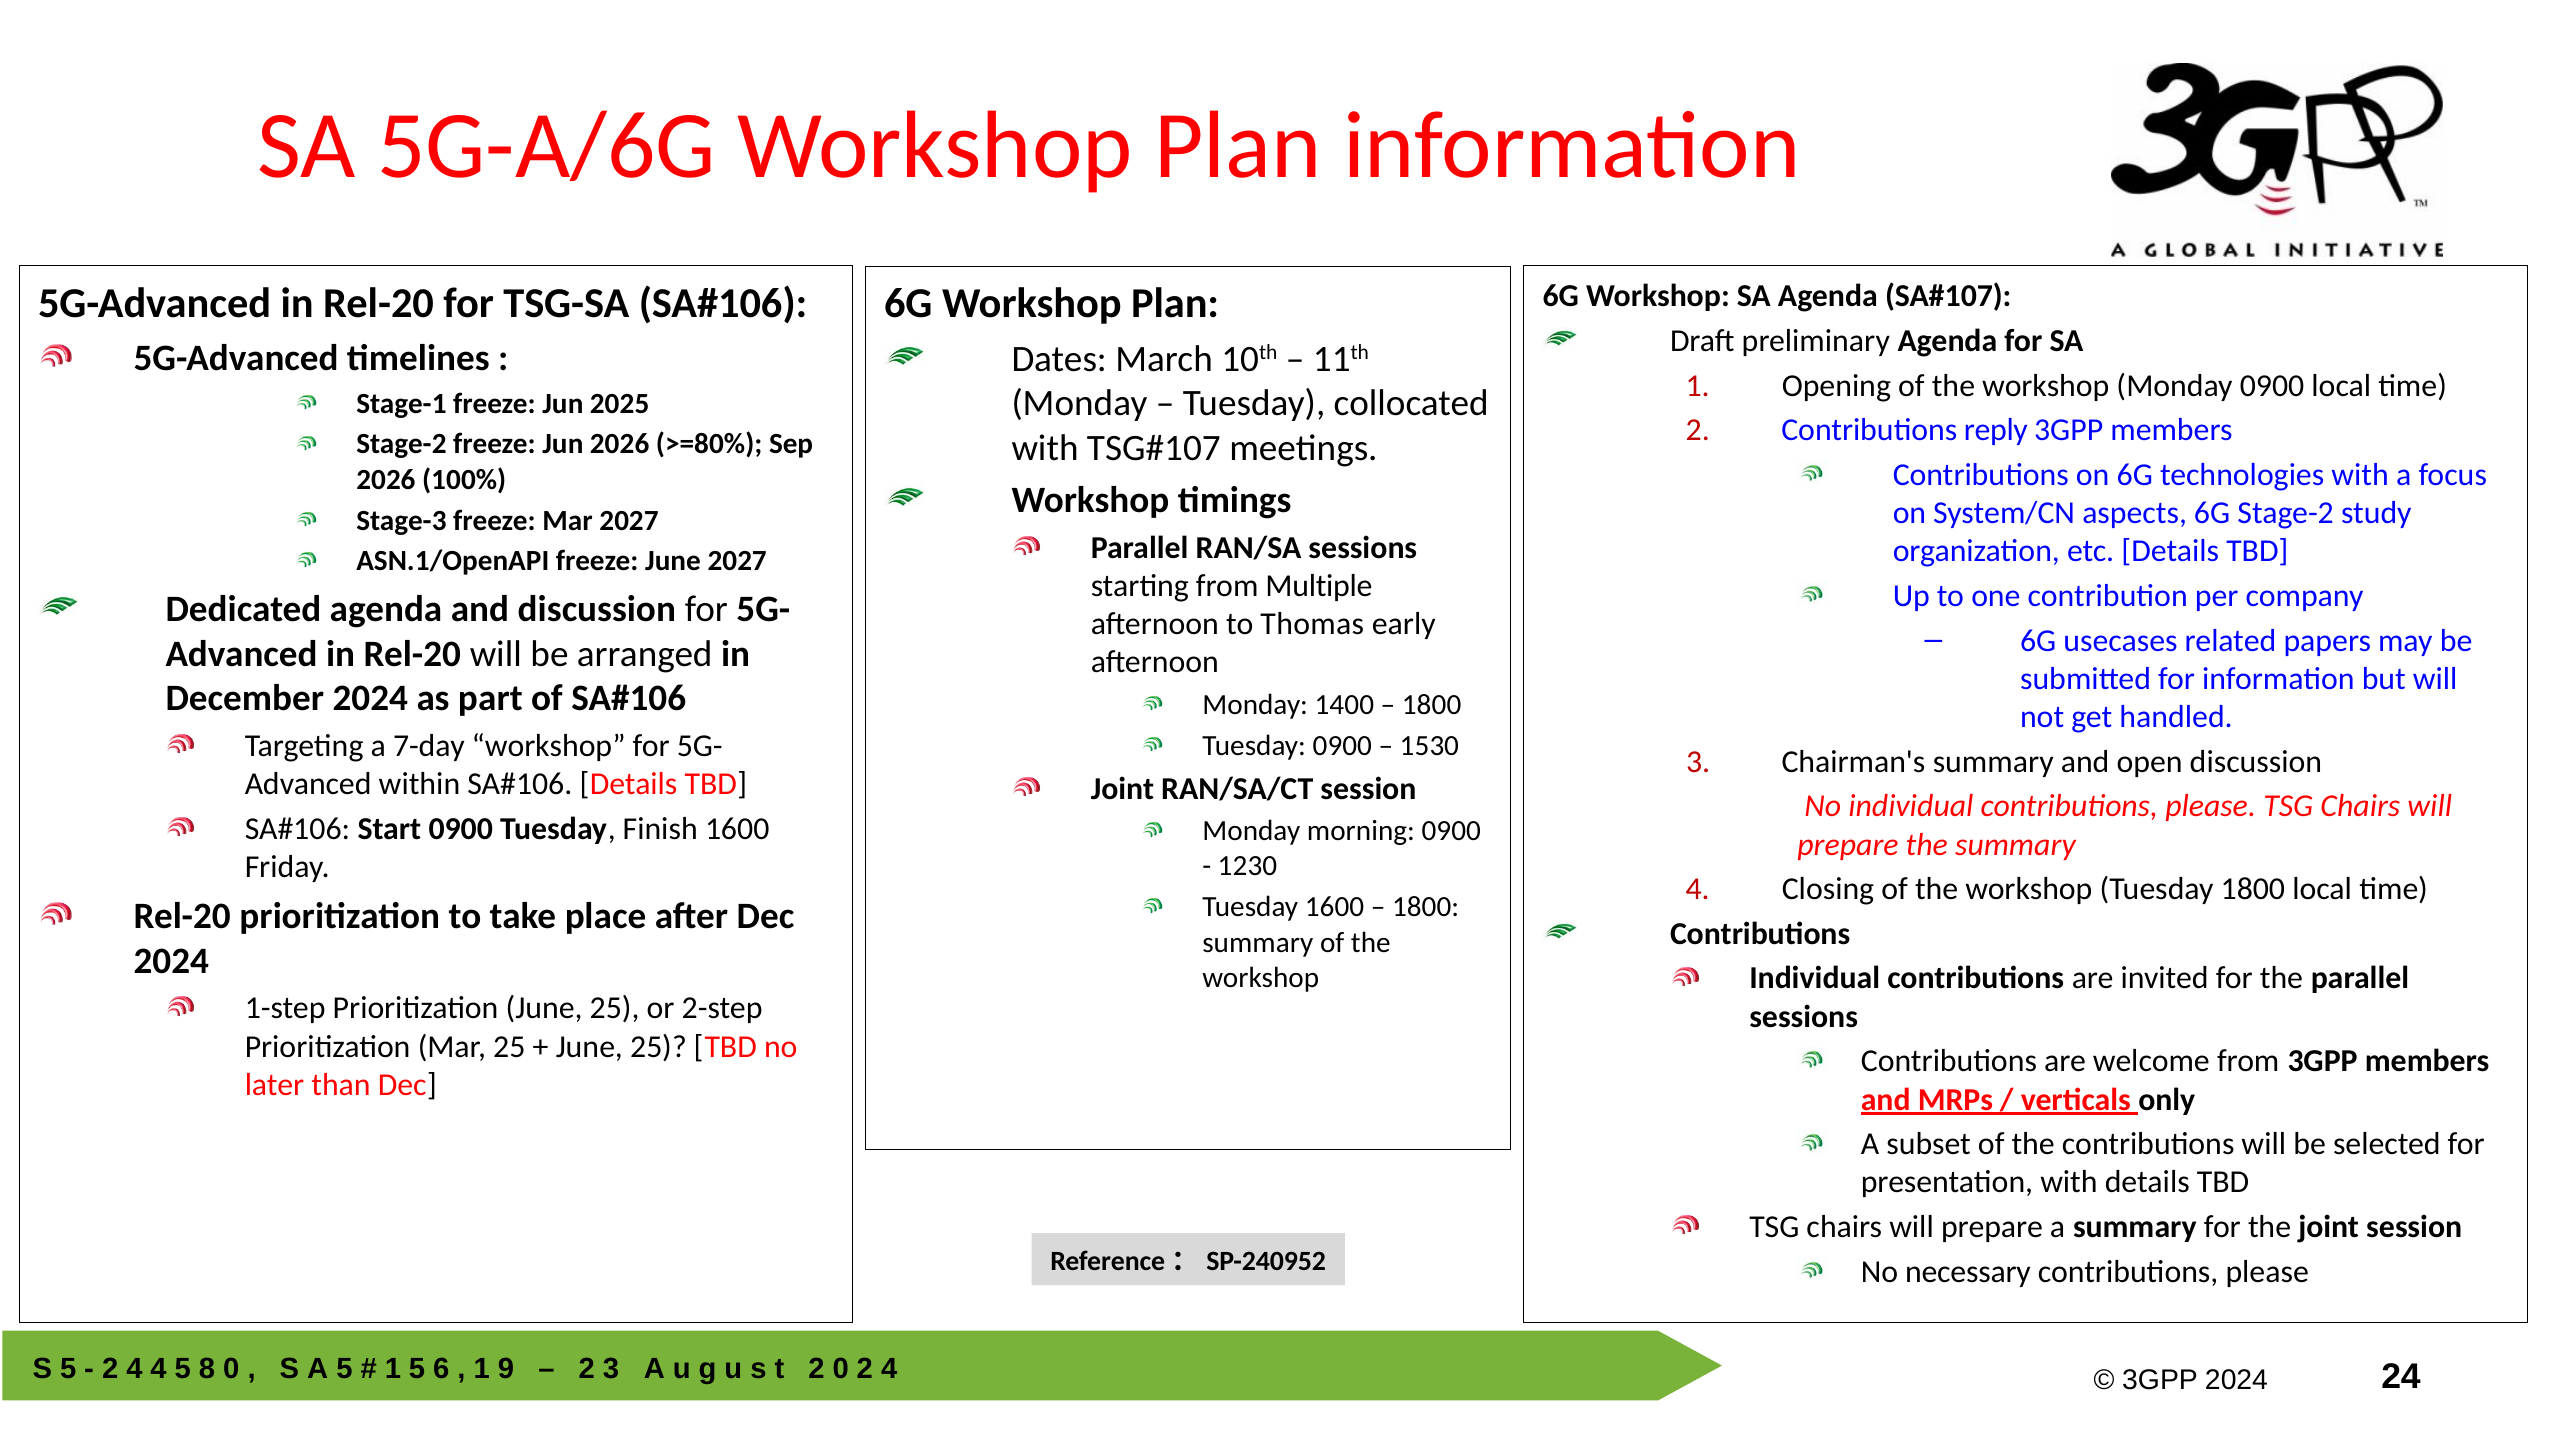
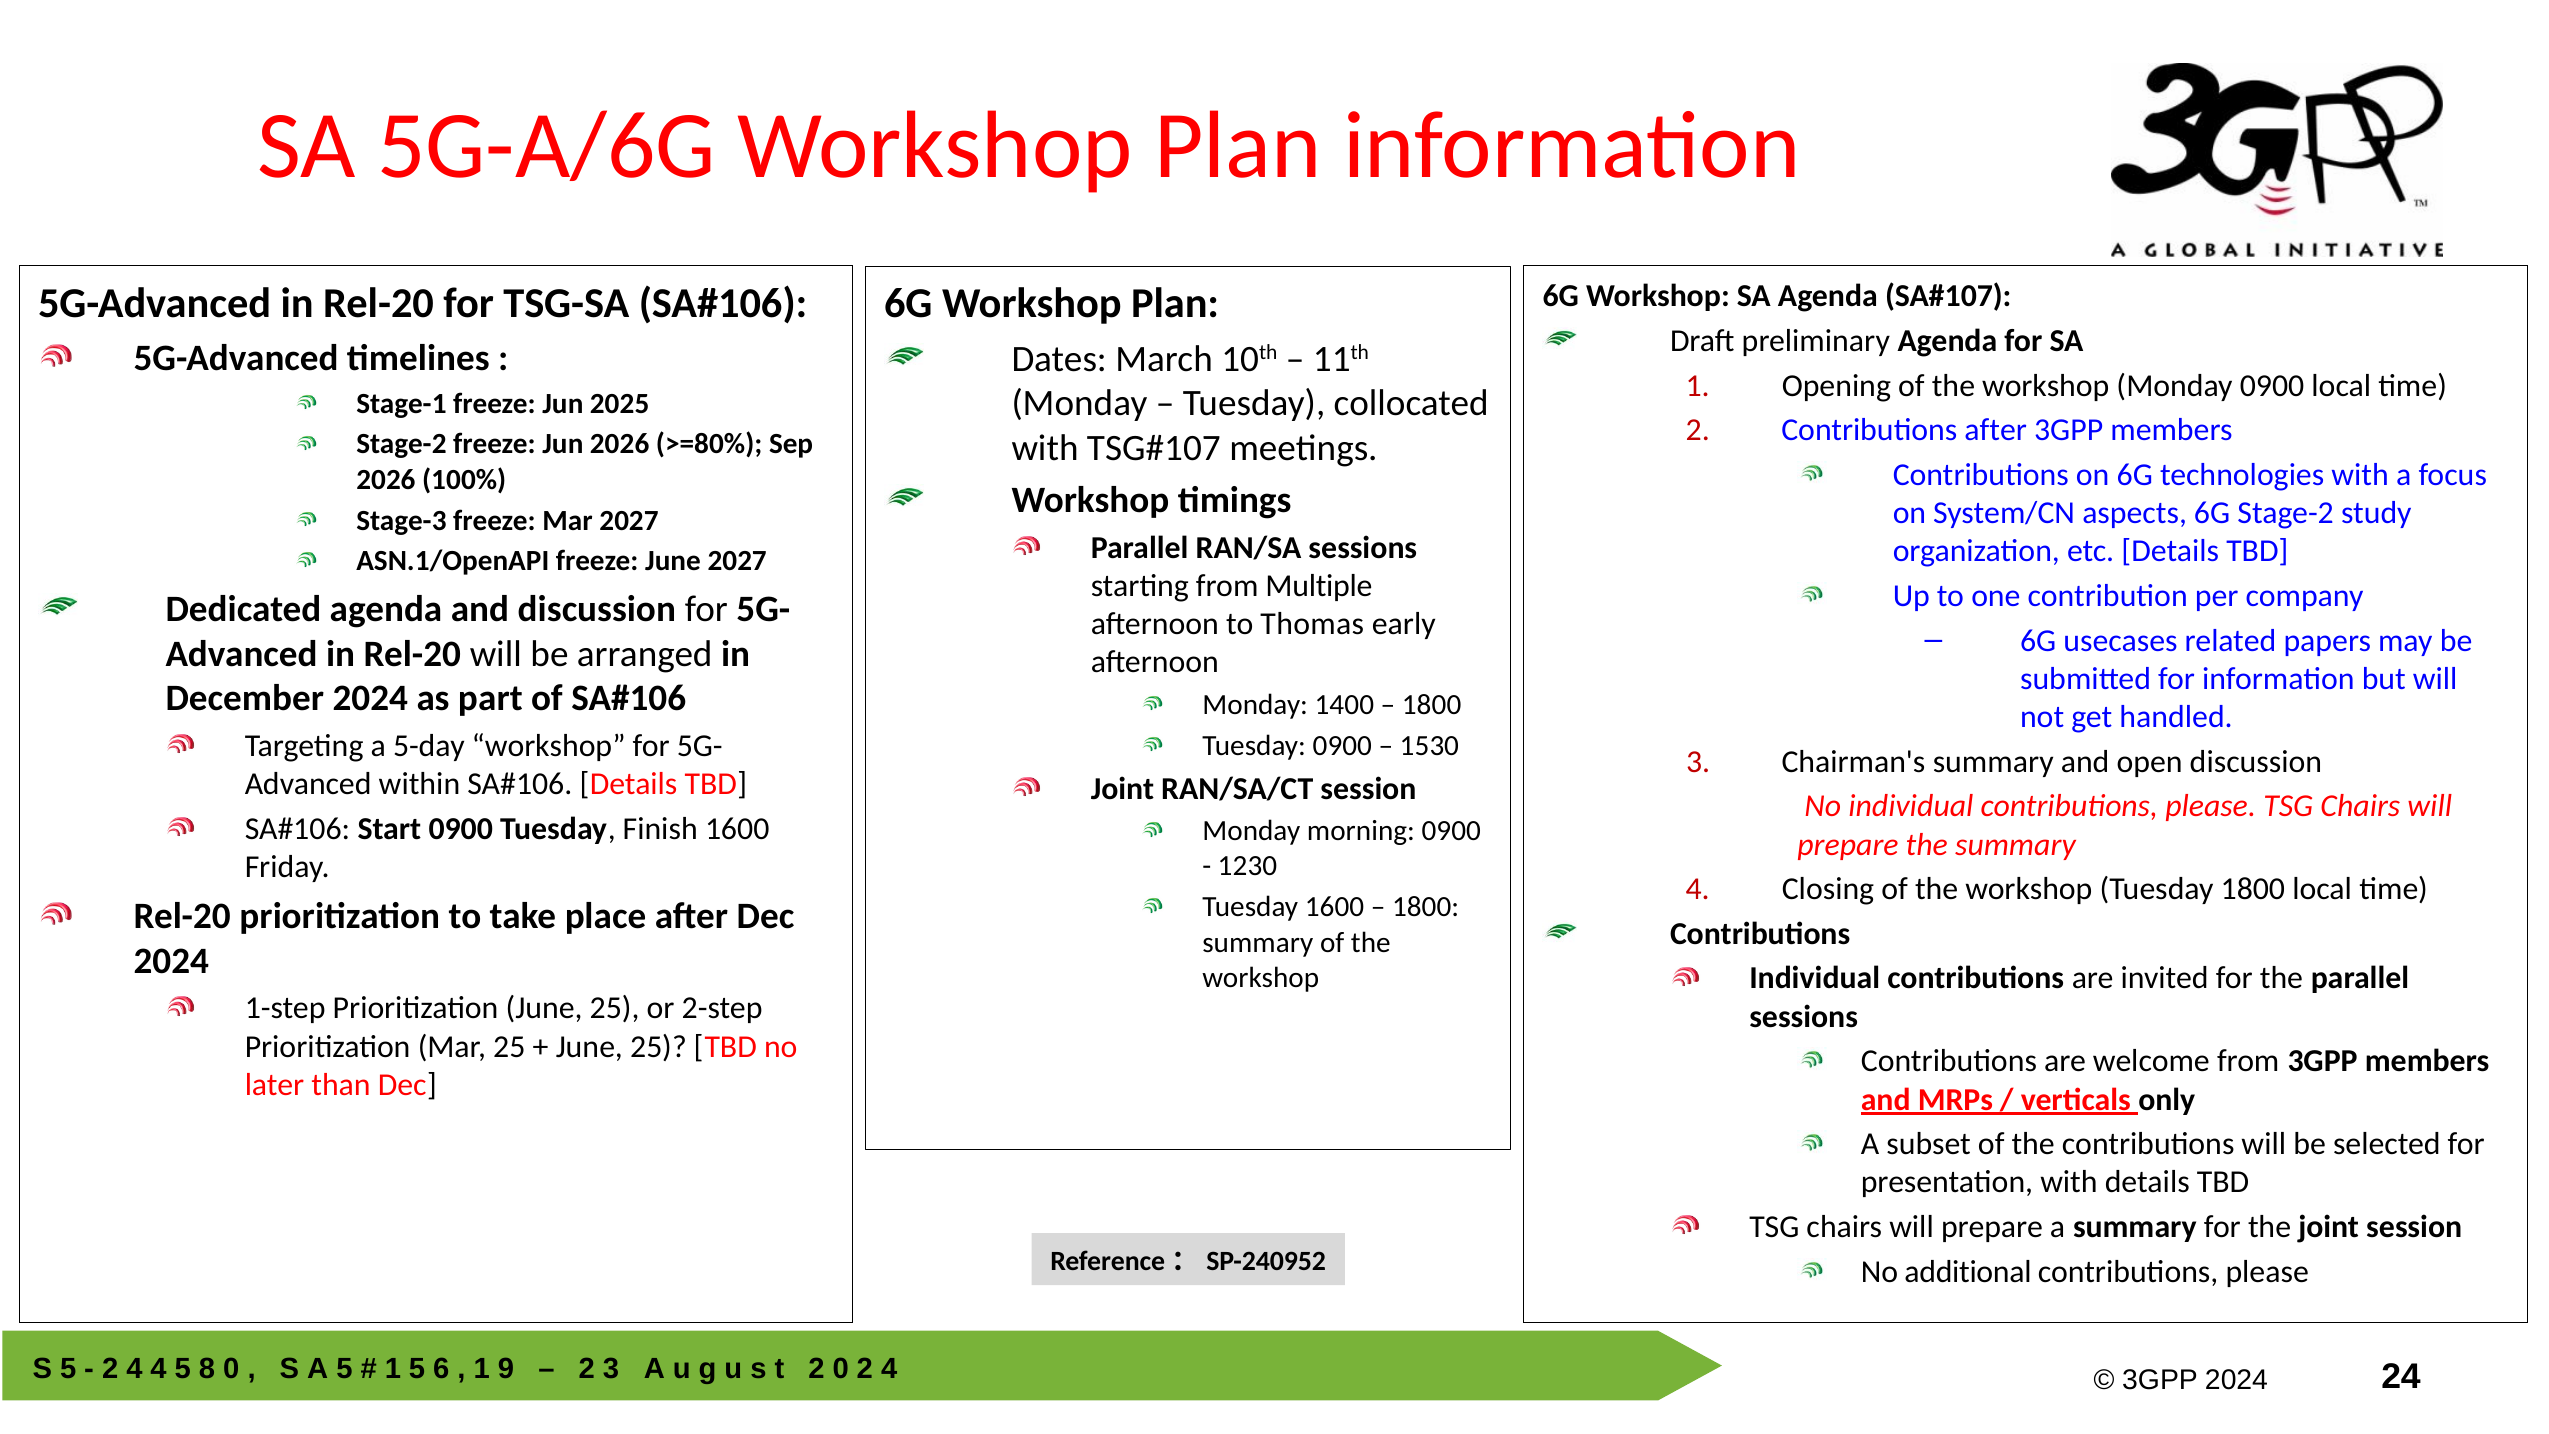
Contributions reply: reply -> after
7-day: 7-day -> 5-day
necessary: necessary -> additional
